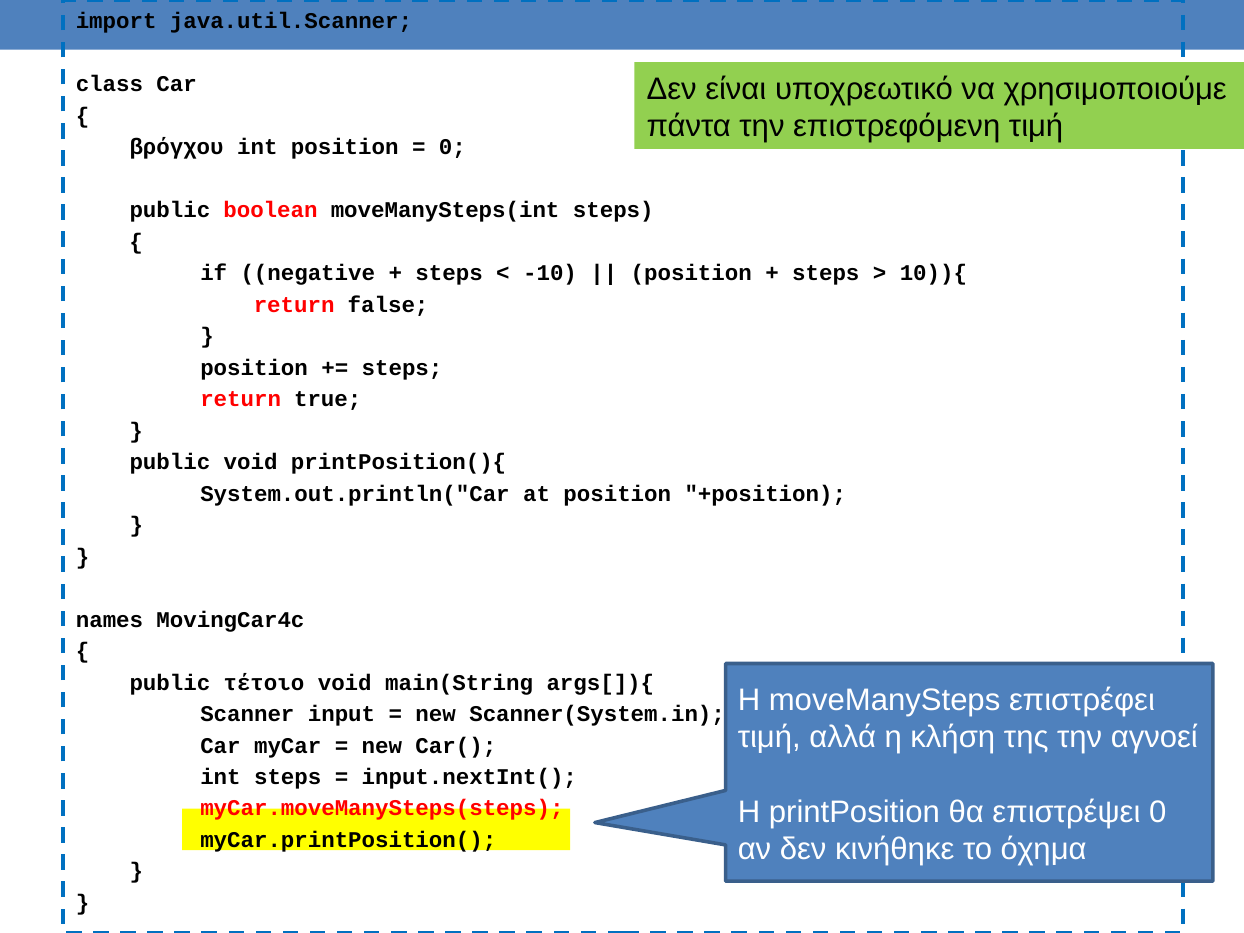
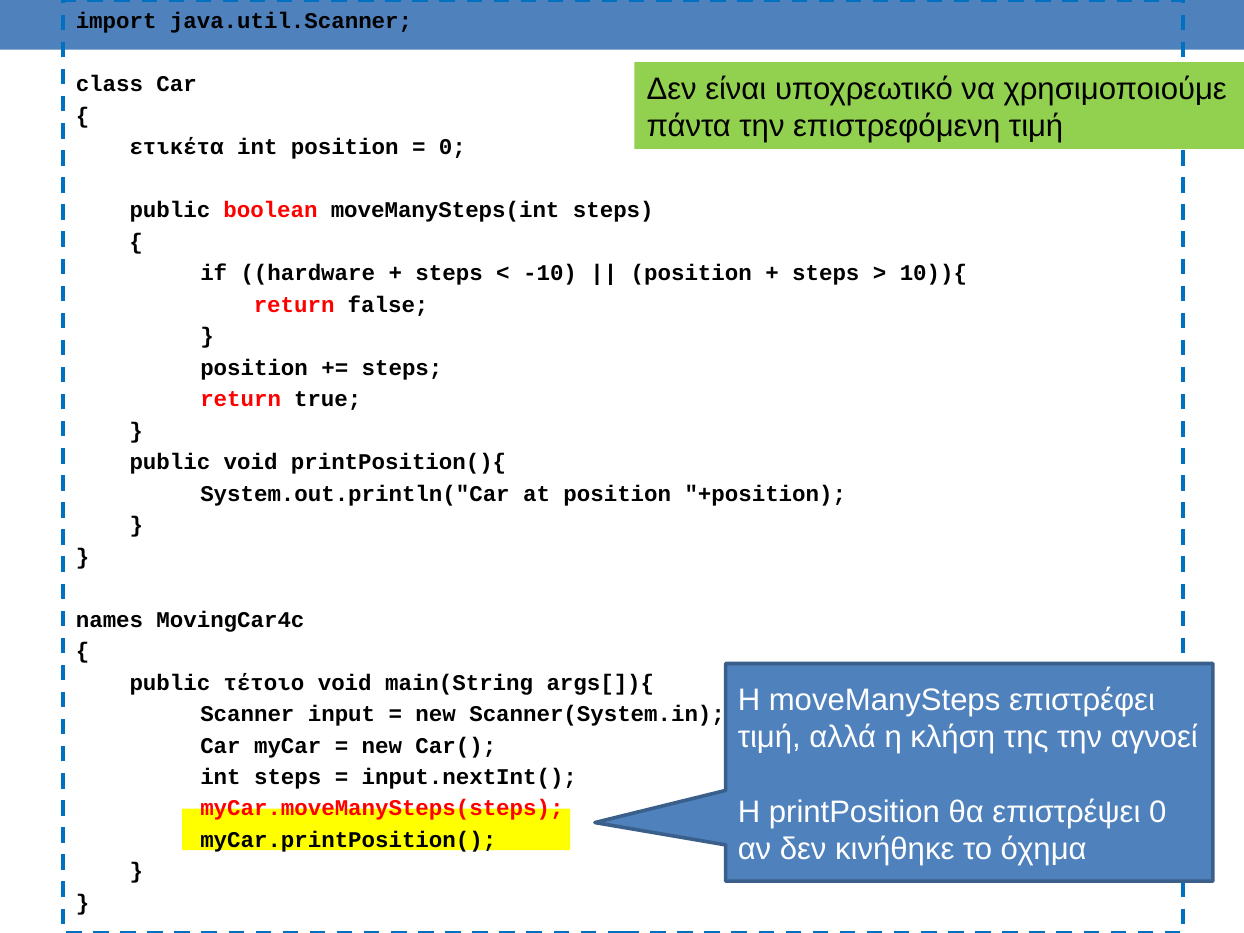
βρόγχου: βρόγχου -> ετικέτα
negative: negative -> hardware
